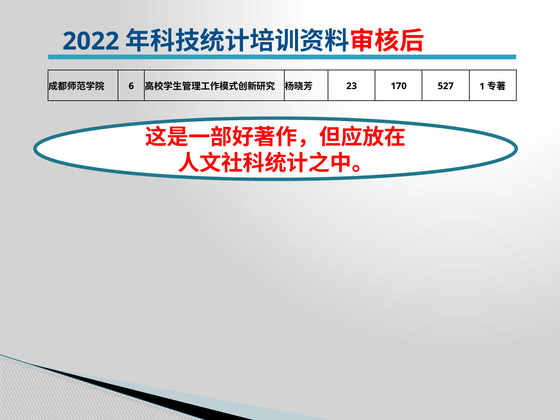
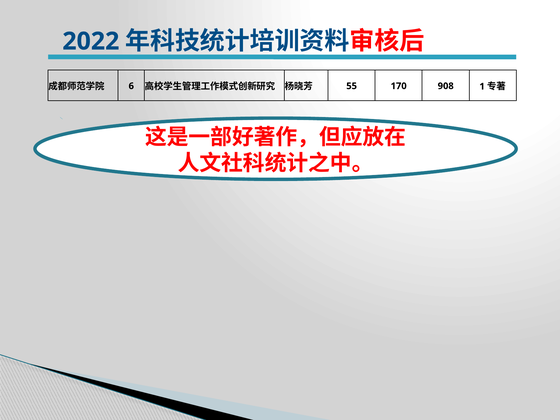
23: 23 -> 55
527: 527 -> 908
